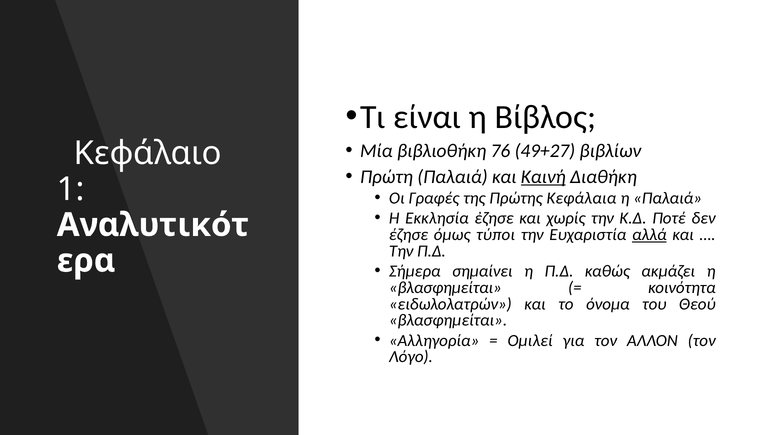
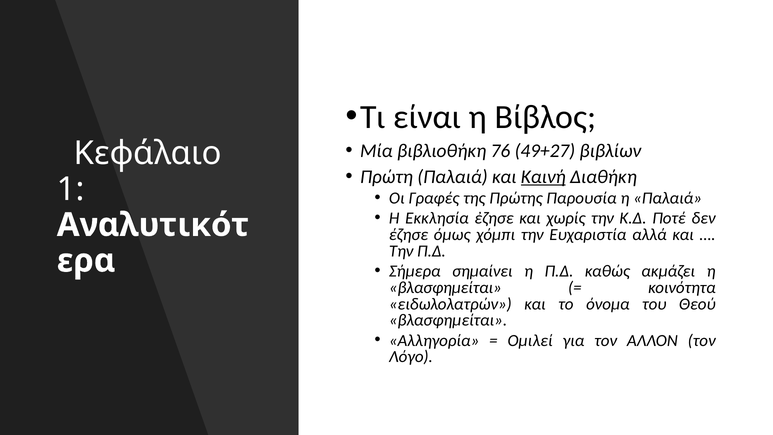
Κεφάλαια: Κεφάλαια -> Παρουσία
τύποι: τύποι -> χόμπι
αλλά underline: present -> none
